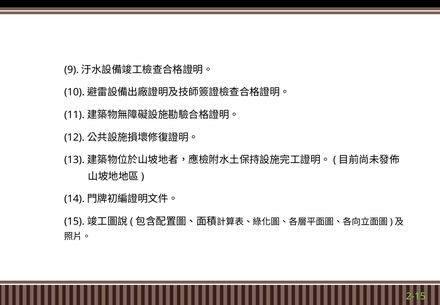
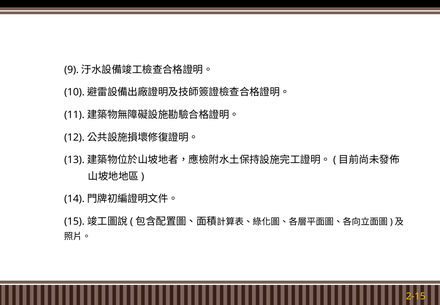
2-15 colour: light green -> yellow
